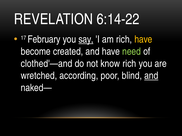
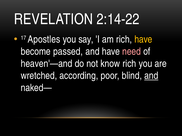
6:14-22: 6:14-22 -> 2:14-22
February: February -> Apostles
say underline: present -> none
created: created -> passed
need colour: light green -> pink
clothed'—and: clothed'—and -> heaven'—and
